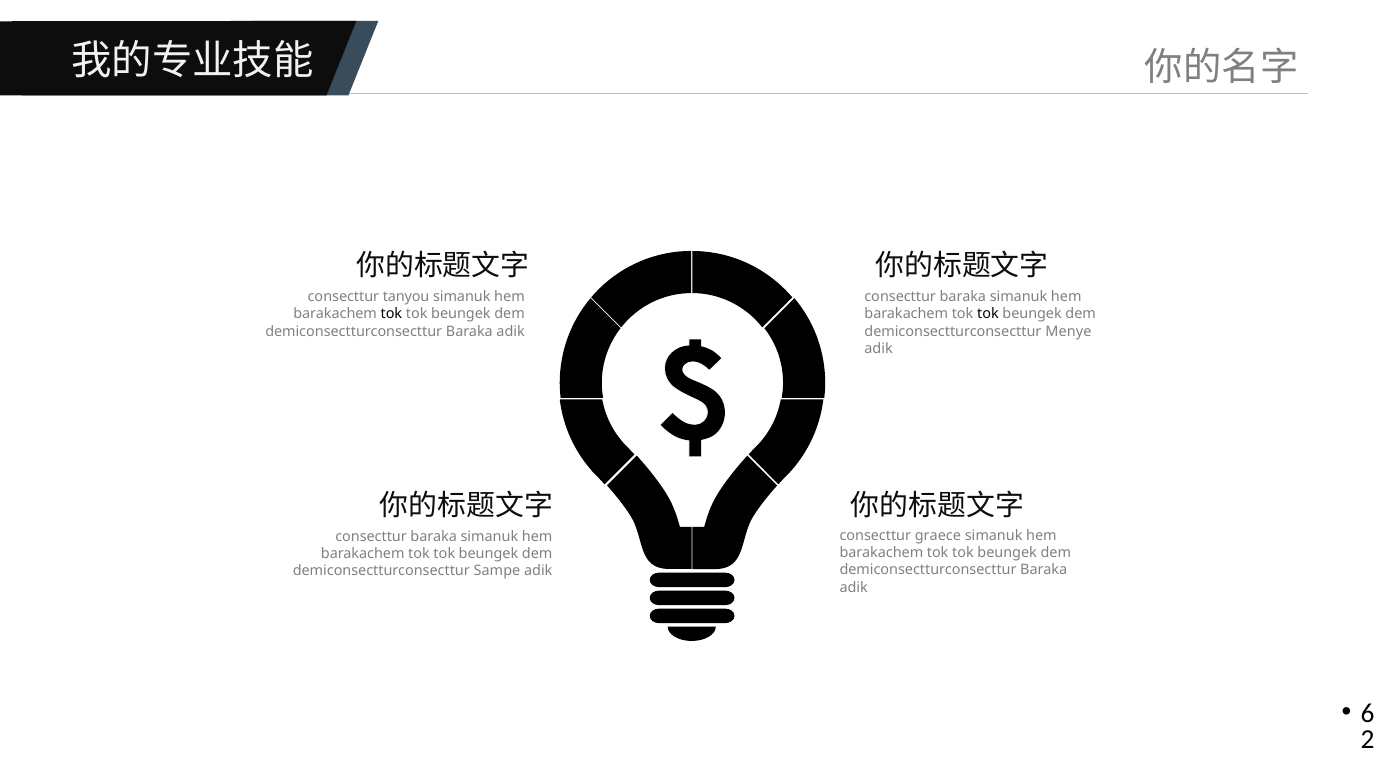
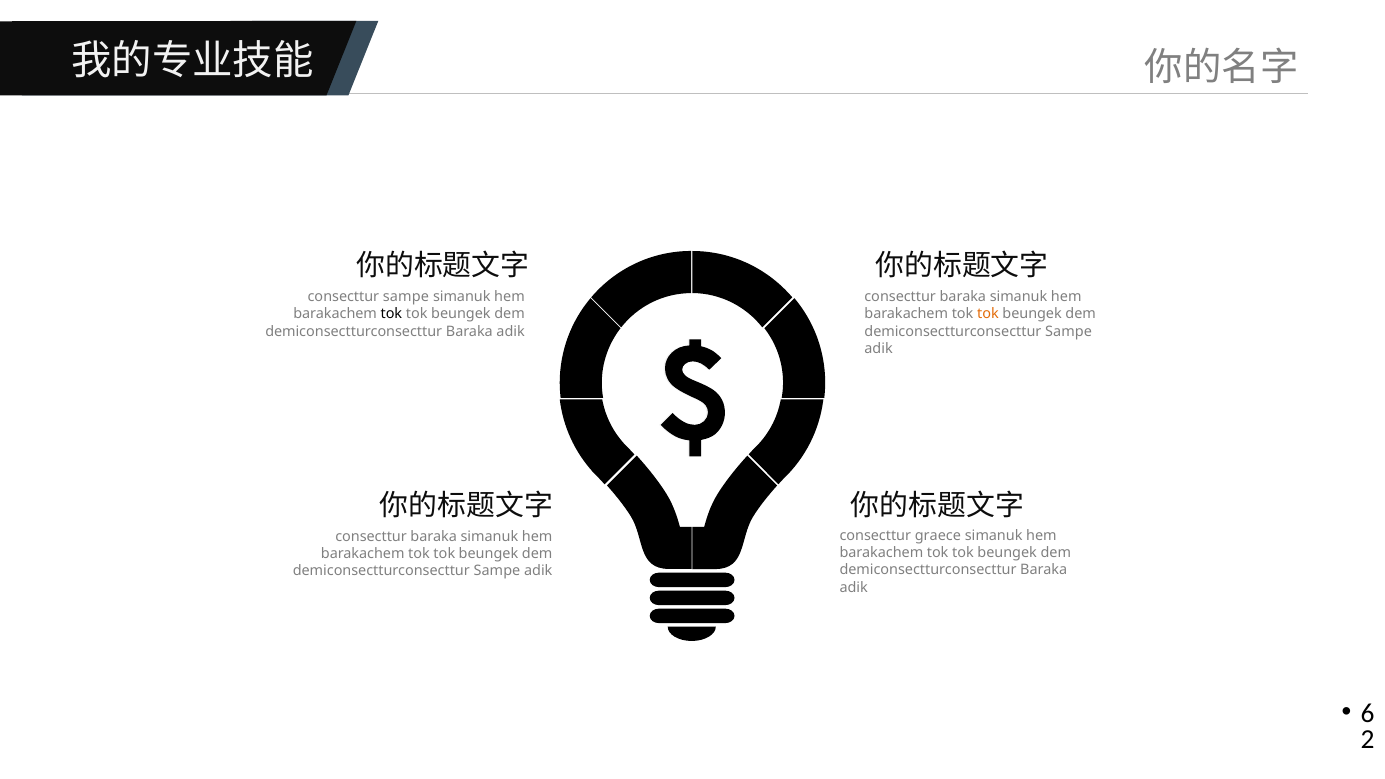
consecttur tanyou: tanyou -> sampe
tok at (988, 314) colour: black -> orange
Menye at (1068, 331): Menye -> Sampe
